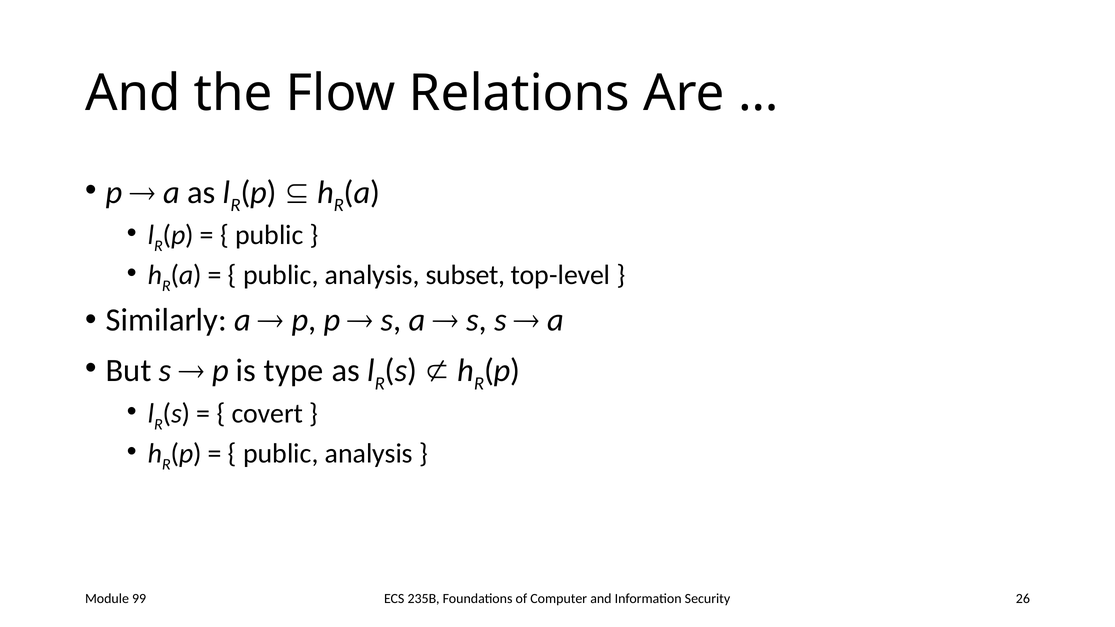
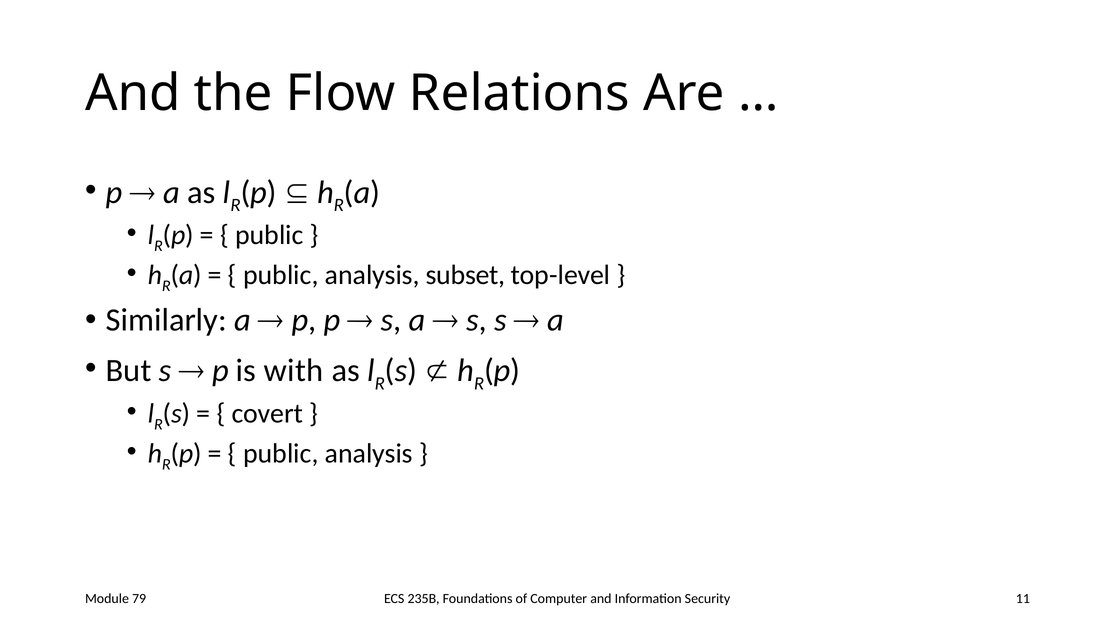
type: type -> with
26: 26 -> 11
99: 99 -> 79
